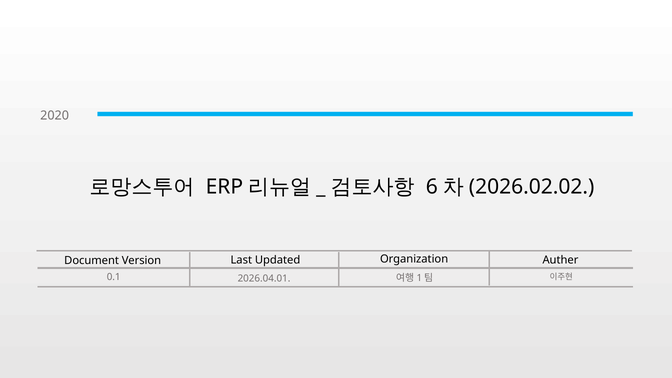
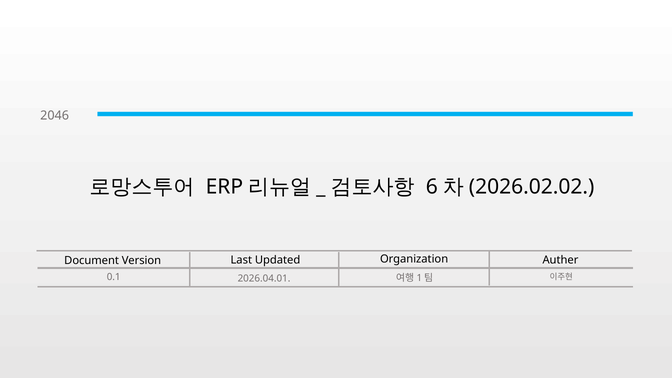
2020: 2020 -> 2046
